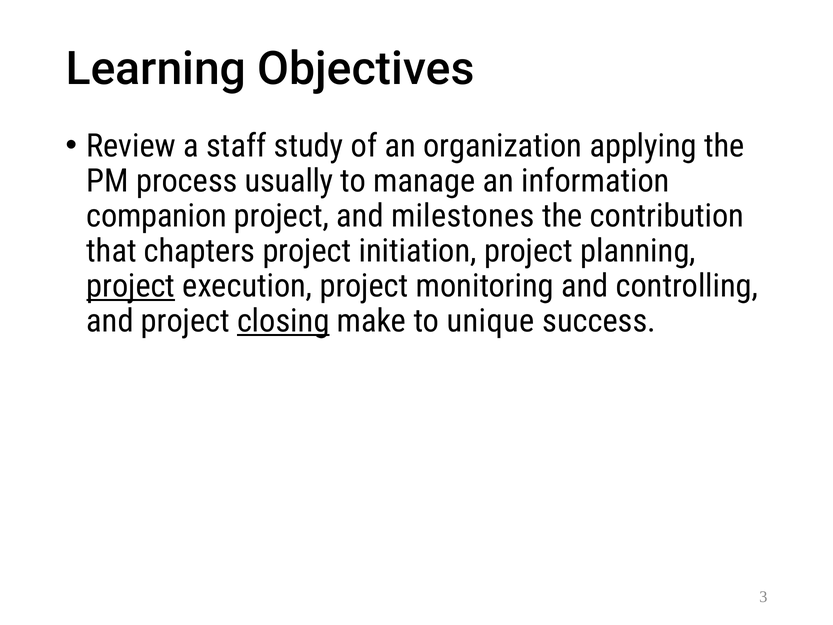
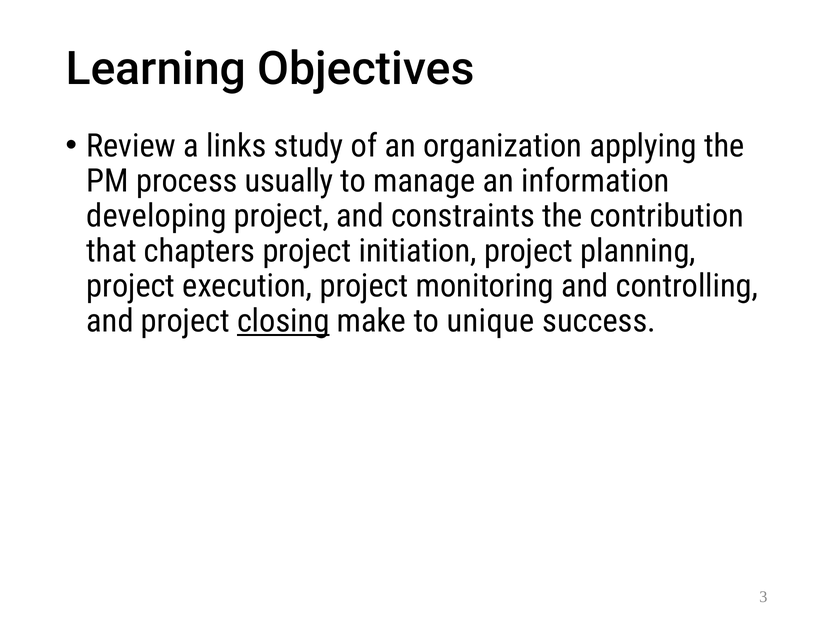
staff: staff -> links
companion: companion -> developing
milestones: milestones -> constraints
project at (131, 286) underline: present -> none
